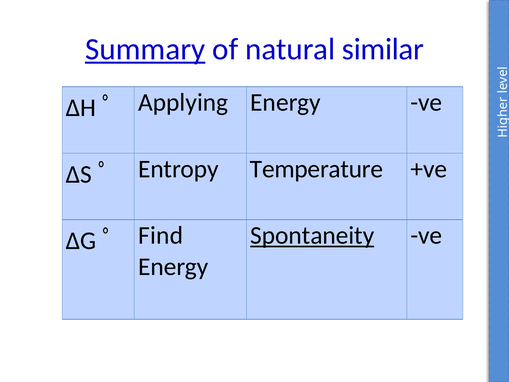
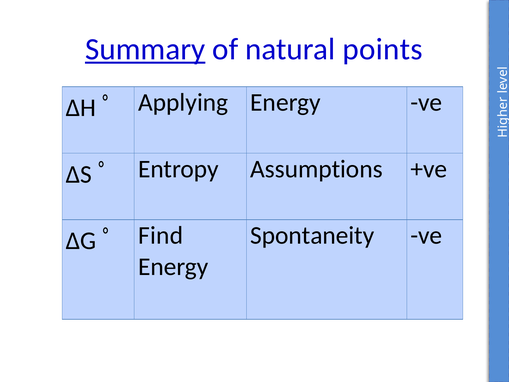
similar: similar -> points
Temperature: Temperature -> Assumptions
Spontaneity underline: present -> none
